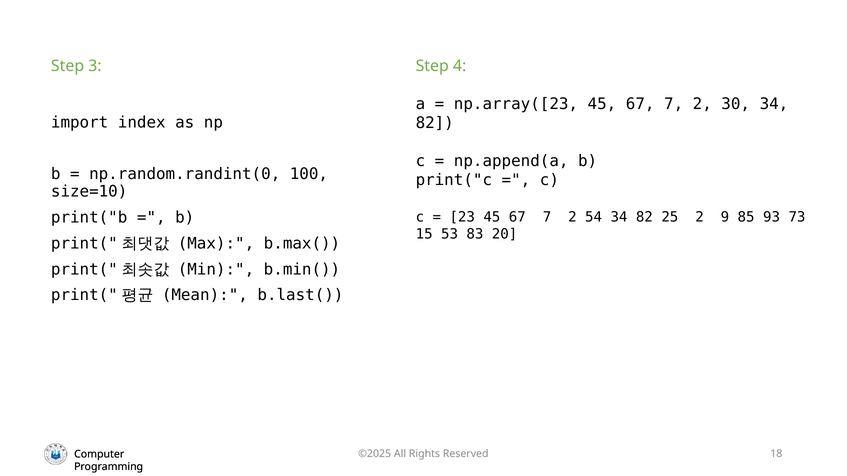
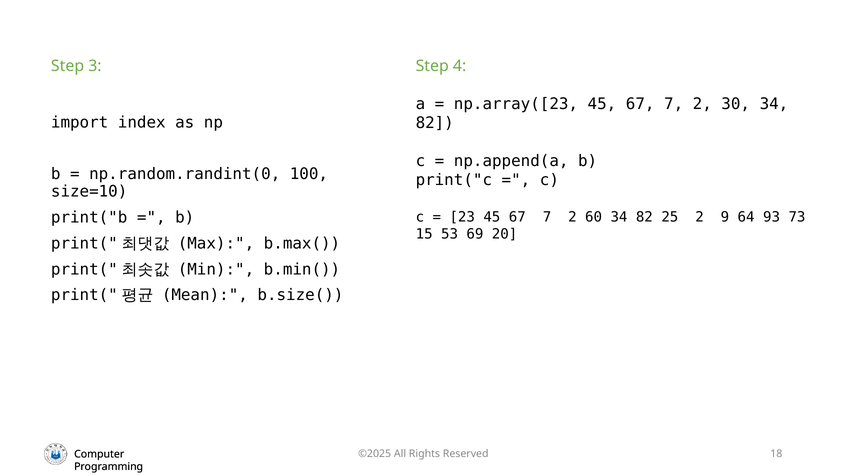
54: 54 -> 60
85: 85 -> 64
83: 83 -> 69
b.last(: b.last( -> b.size(
